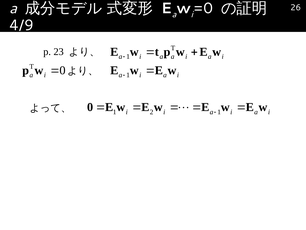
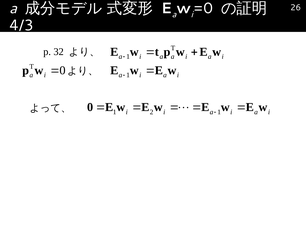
4/9: 4/9 -> 4/3
23: 23 -> 32
